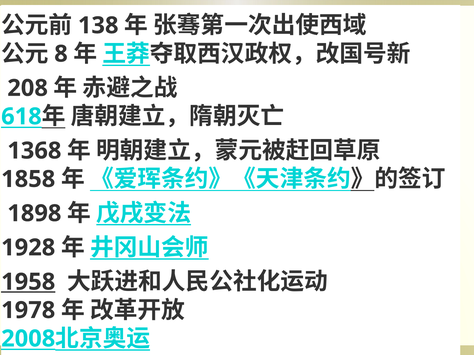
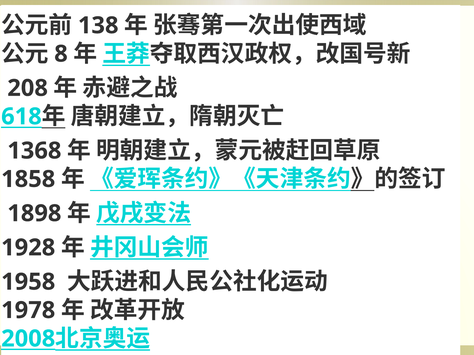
1958 underline: present -> none
